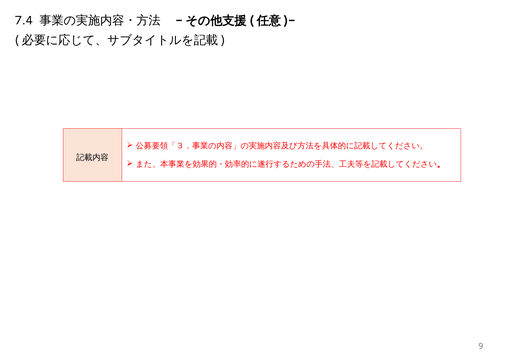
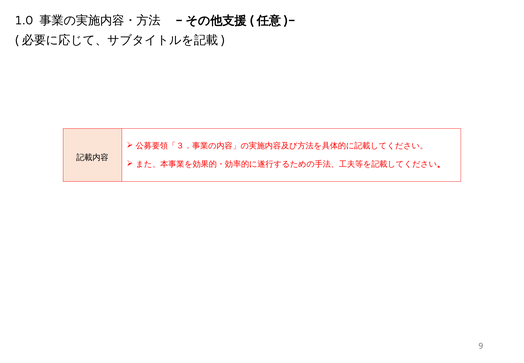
7.4: 7.4 -> 1.0
